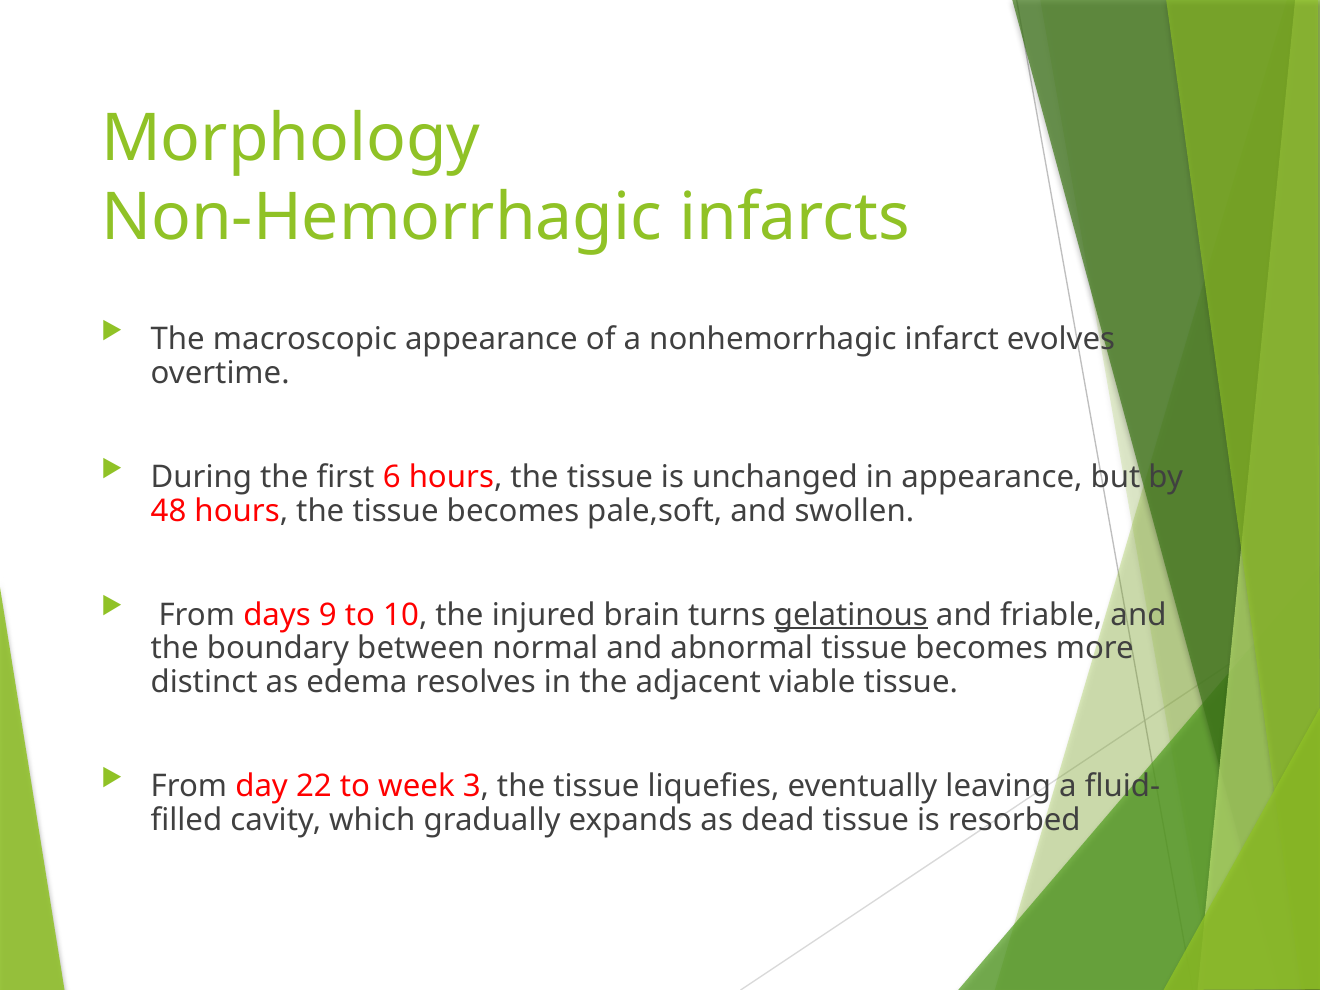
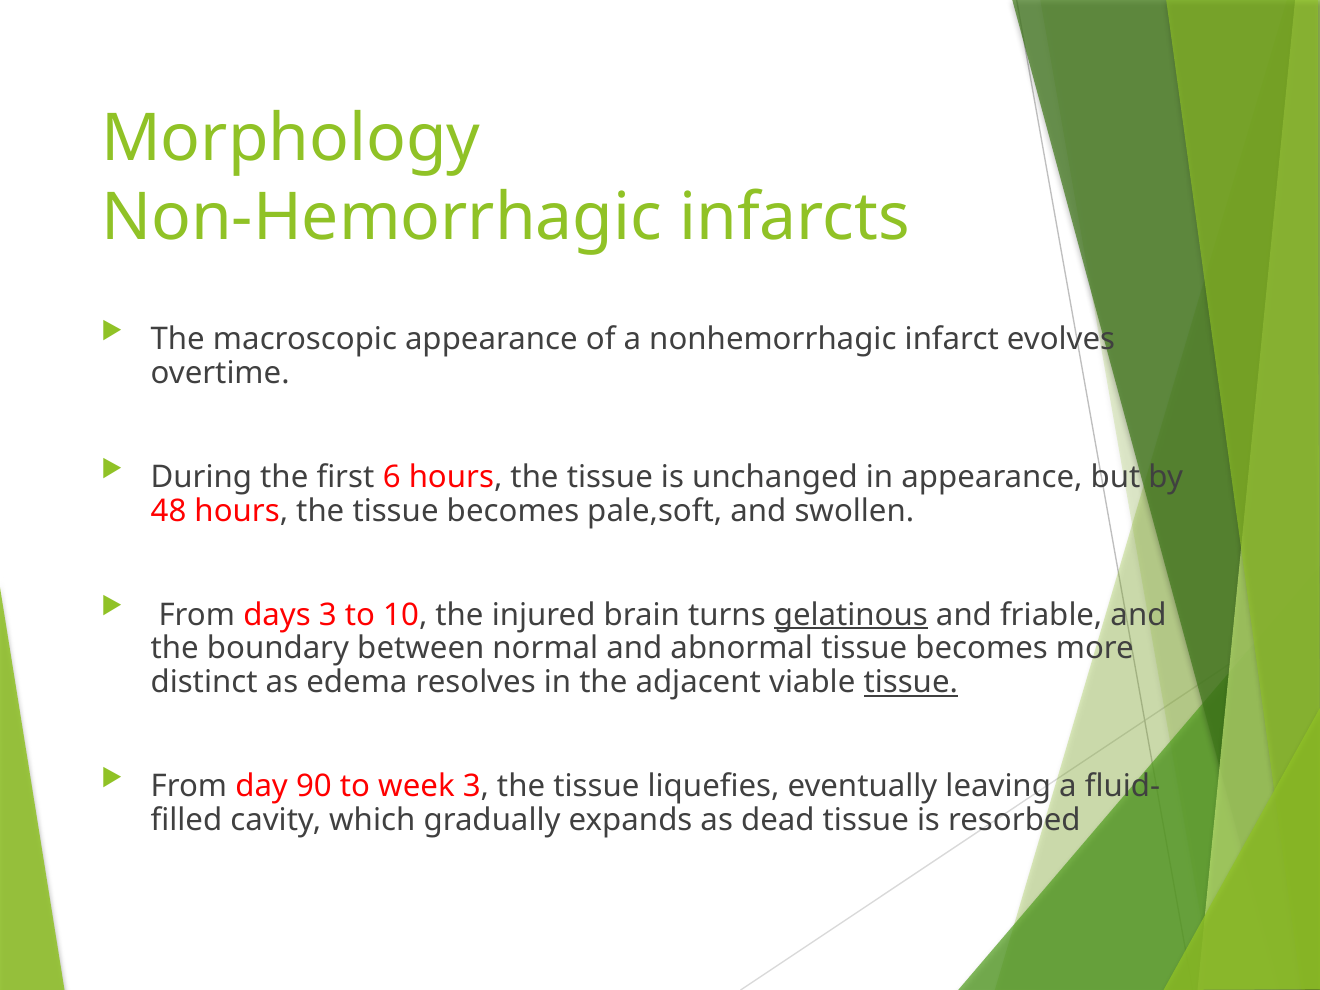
days 9: 9 -> 3
tissue at (911, 682) underline: none -> present
22: 22 -> 90
